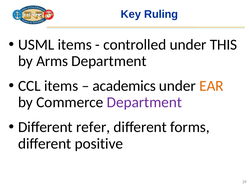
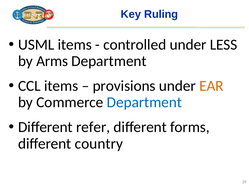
THIS: THIS -> LESS
academics: academics -> provisions
Department at (144, 102) colour: purple -> blue
positive: positive -> country
